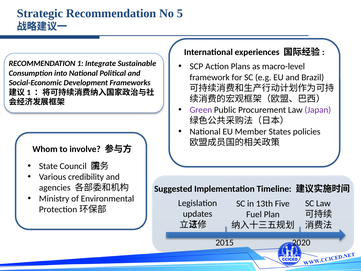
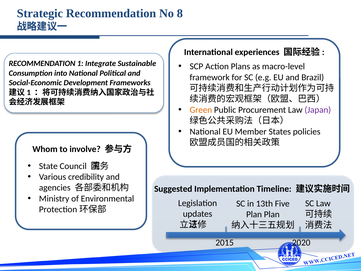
5: 5 -> 8
Green colour: purple -> orange
Fuel at (254, 214): Fuel -> Plan
